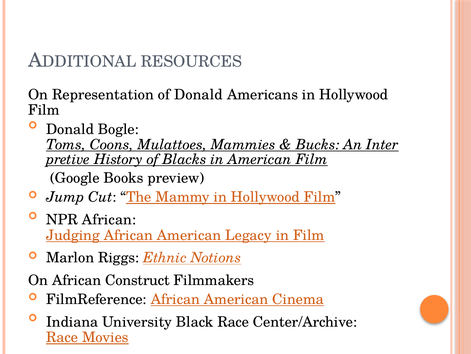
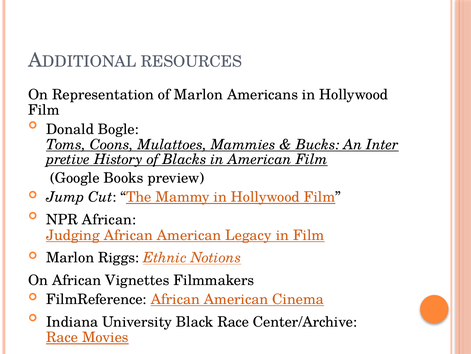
of Donald: Donald -> Marlon
Construct: Construct -> Vignettes
